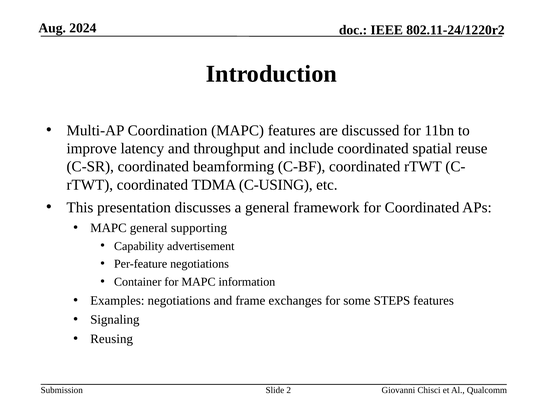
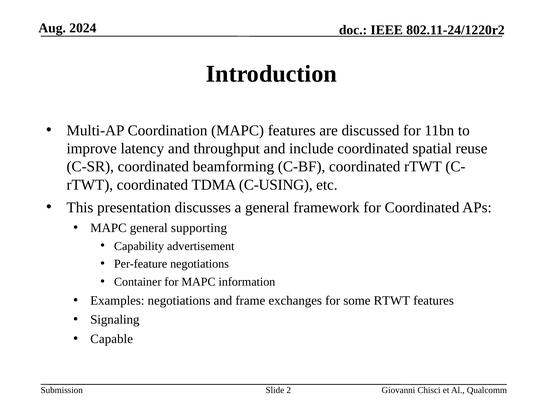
some STEPS: STEPS -> RTWT
Reusing: Reusing -> Capable
